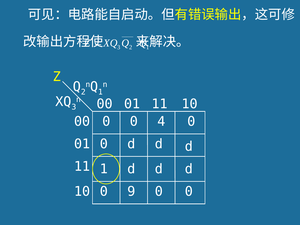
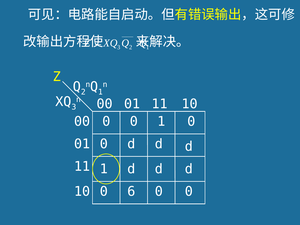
0 4: 4 -> 1
9: 9 -> 6
